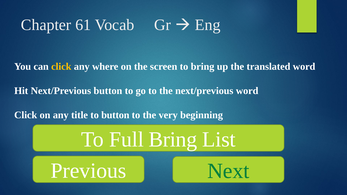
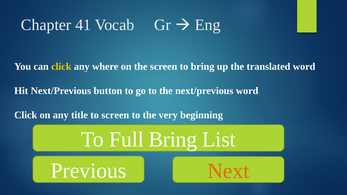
61: 61 -> 41
to button: button -> screen
Next colour: green -> orange
